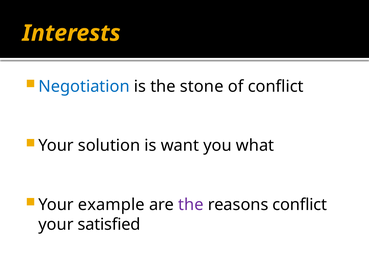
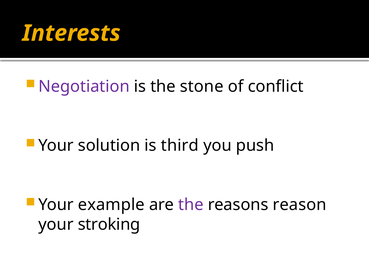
Negotiation colour: blue -> purple
want: want -> third
what: what -> push
reasons conflict: conflict -> reason
satisfied: satisfied -> stroking
